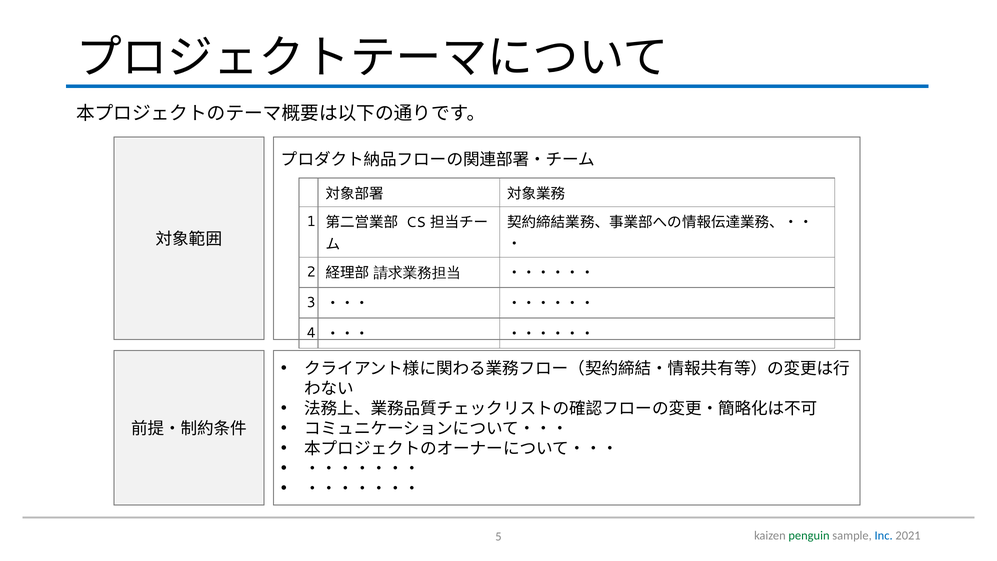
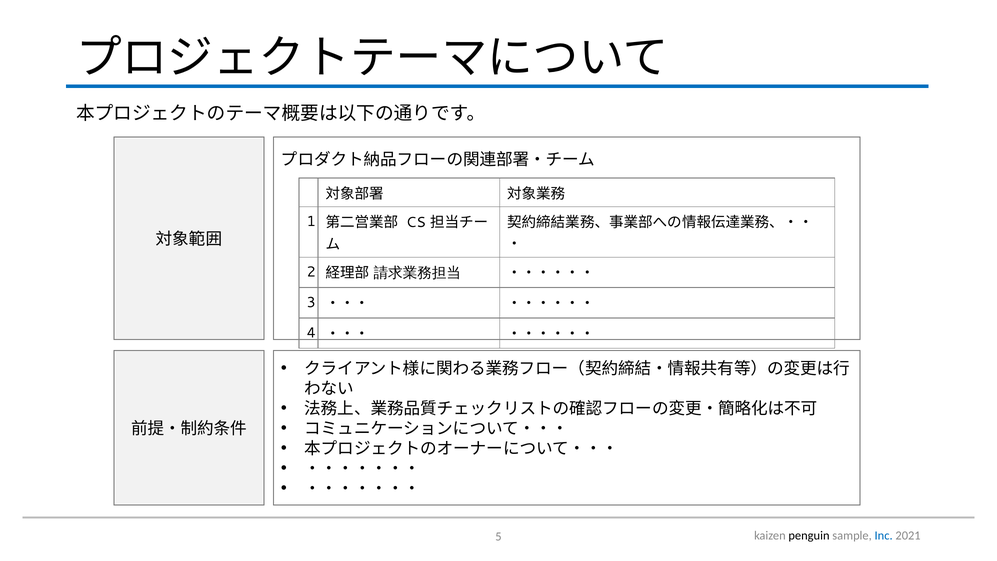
penguin colour: green -> black
